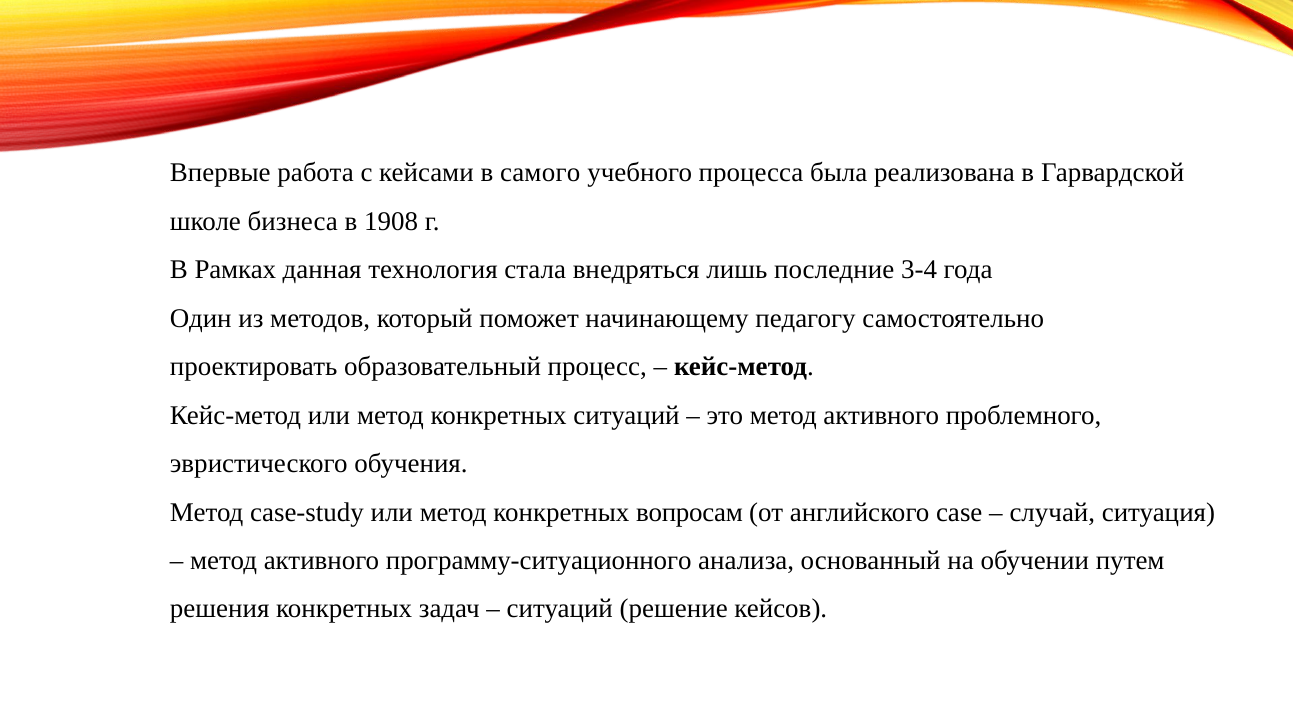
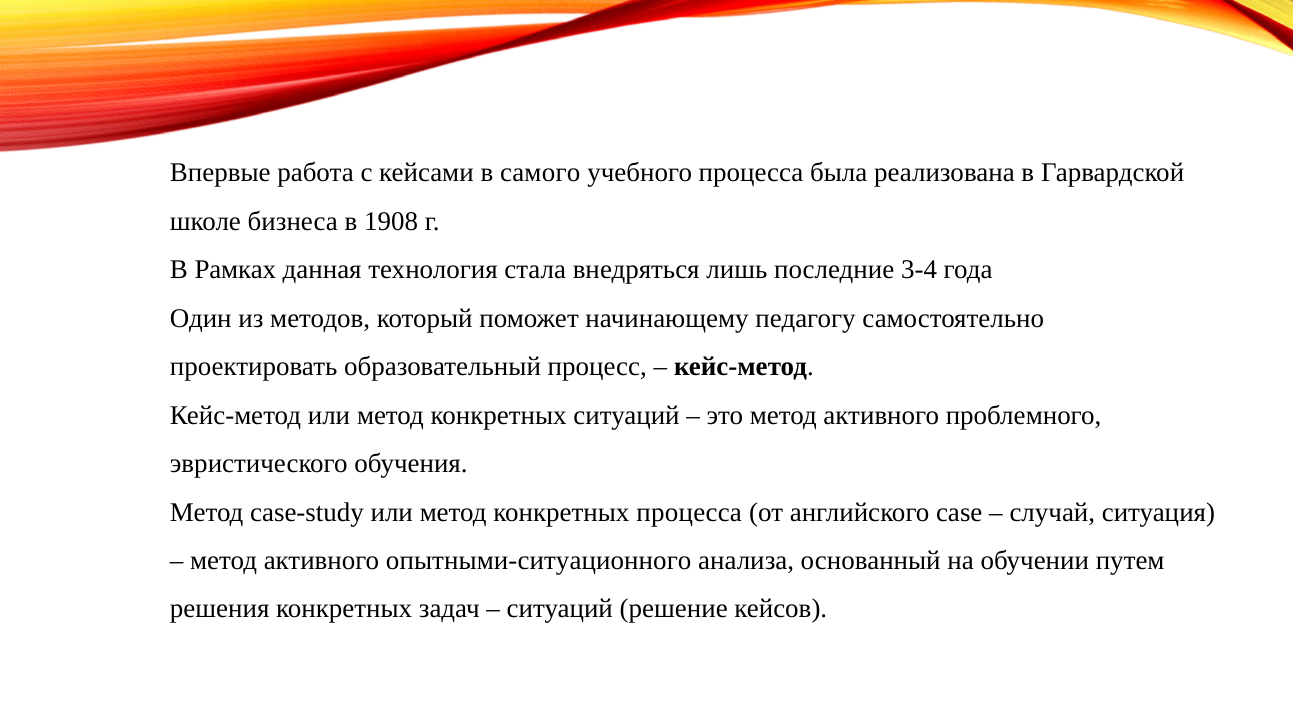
конкретных вопросам: вопросам -> процесса
программу-ситуационного: программу-ситуационного -> опытными-ситуационного
